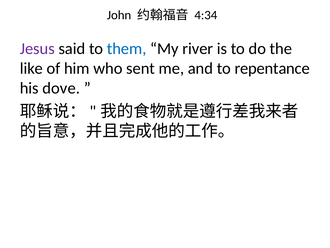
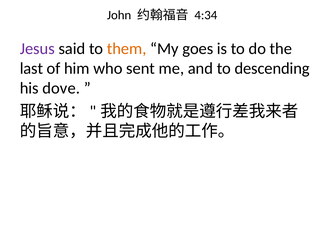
them colour: blue -> orange
river: river -> goes
like: like -> last
repentance: repentance -> descending
